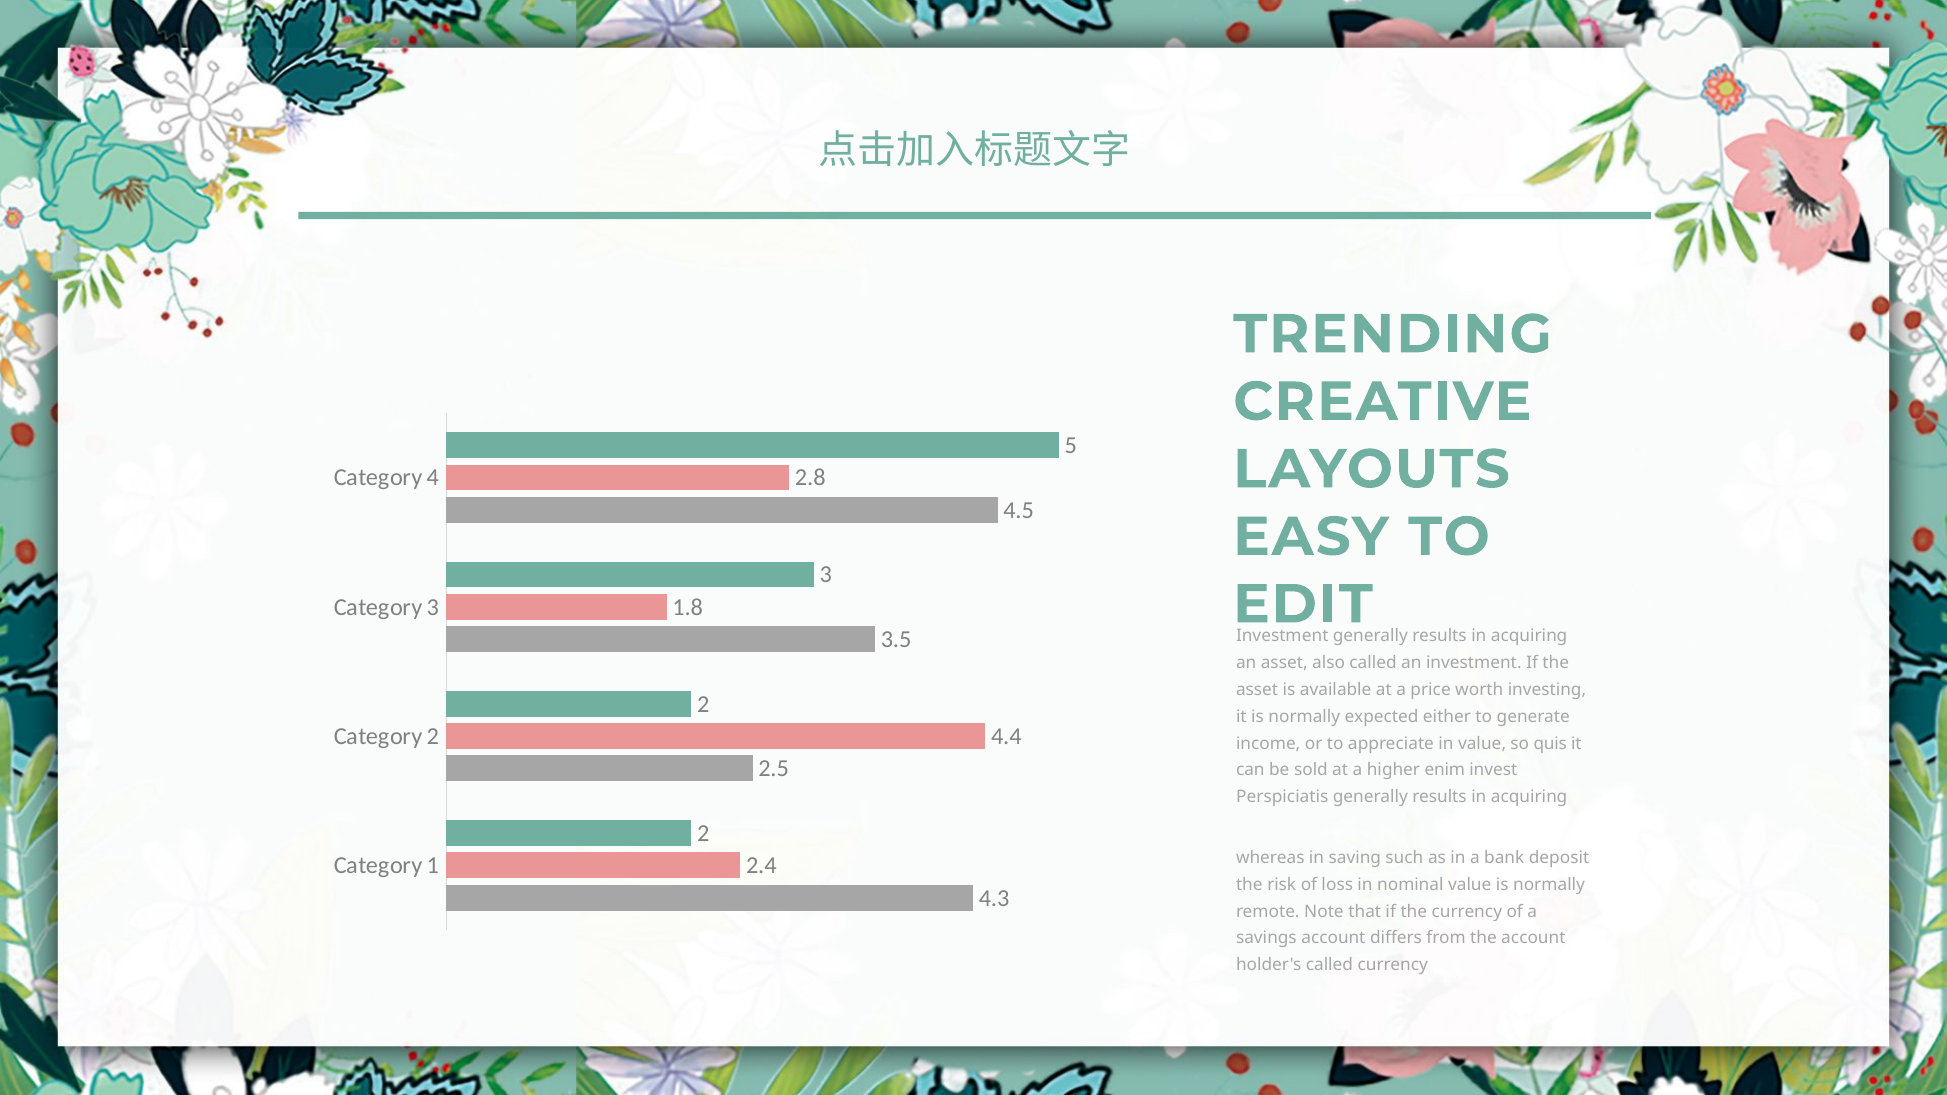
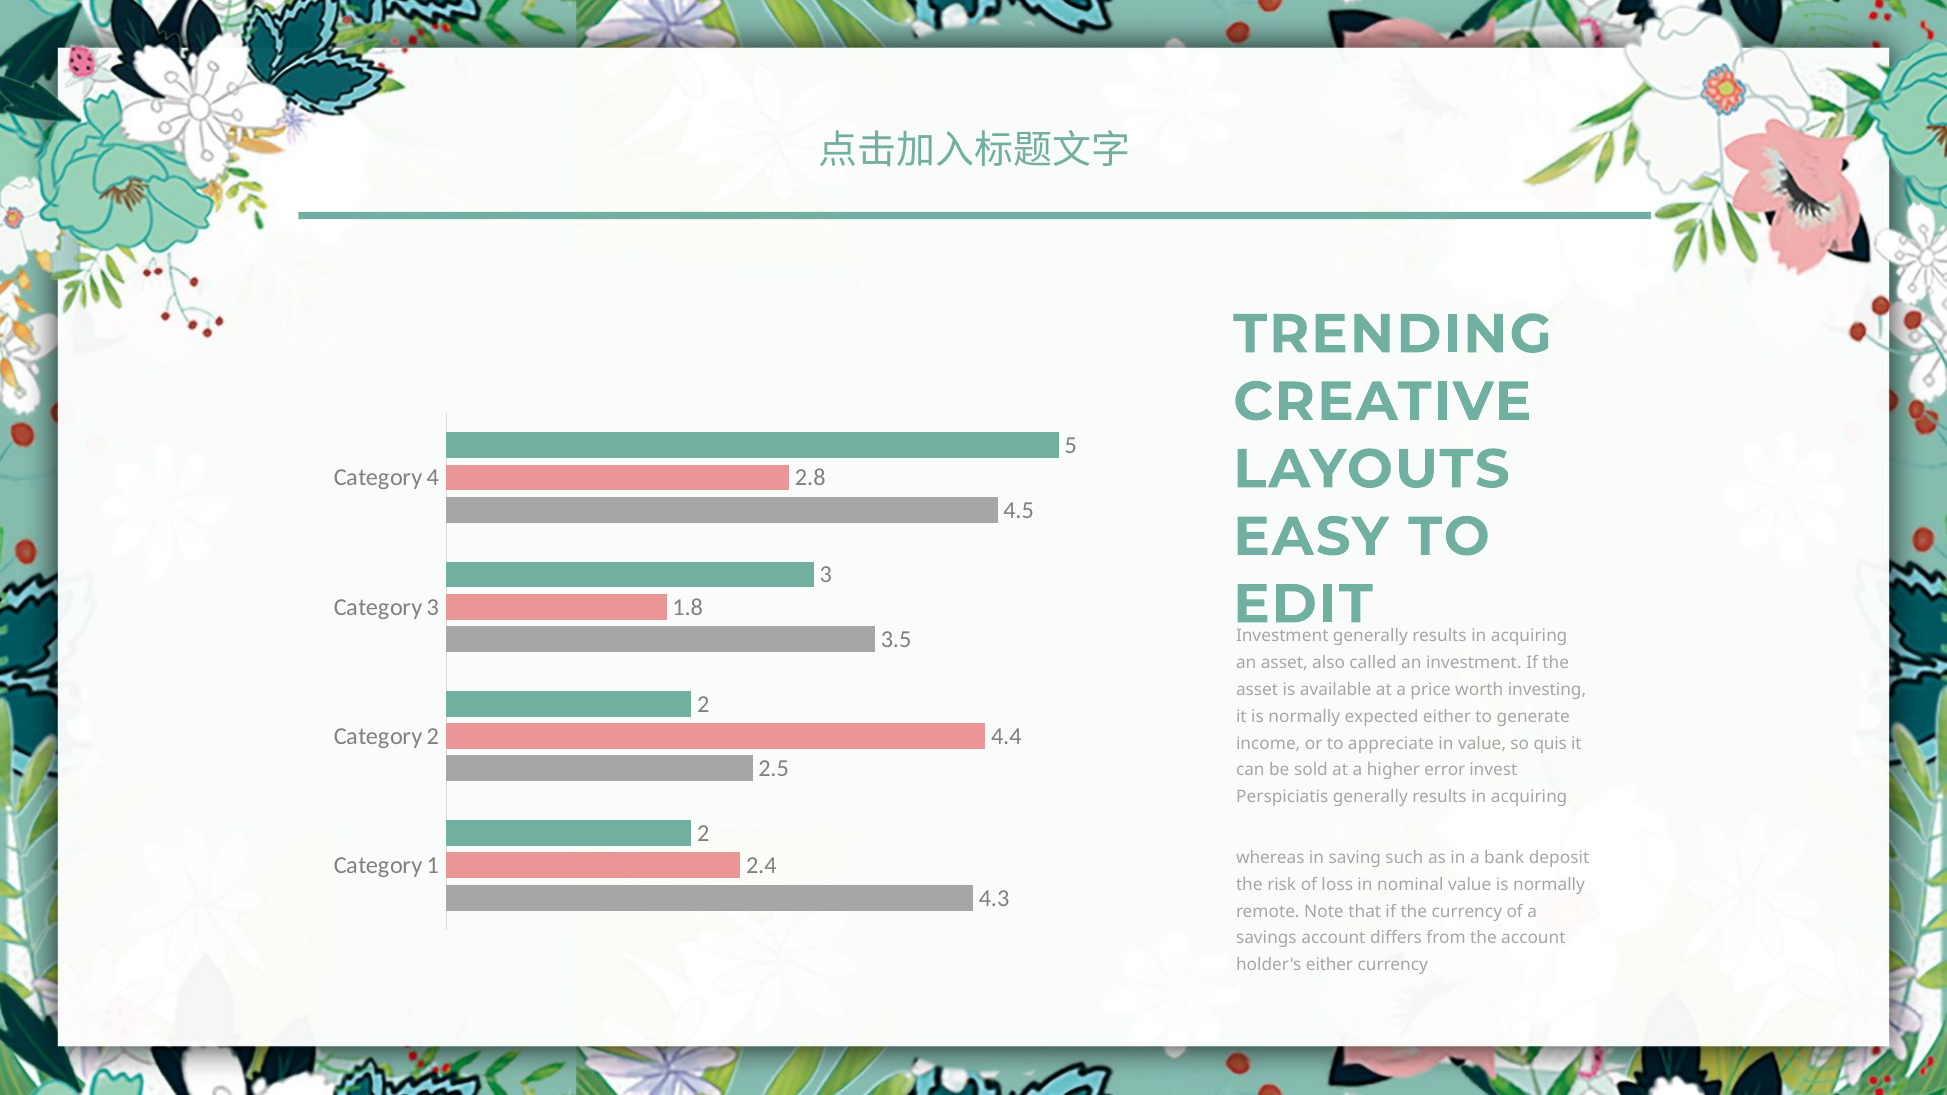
enim: enim -> error
holder's called: called -> either
